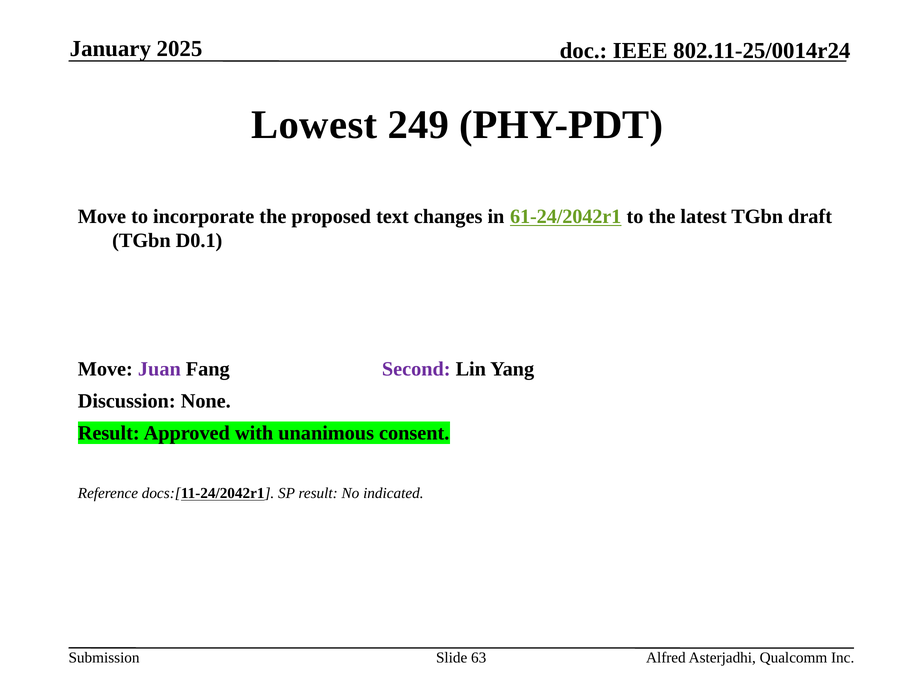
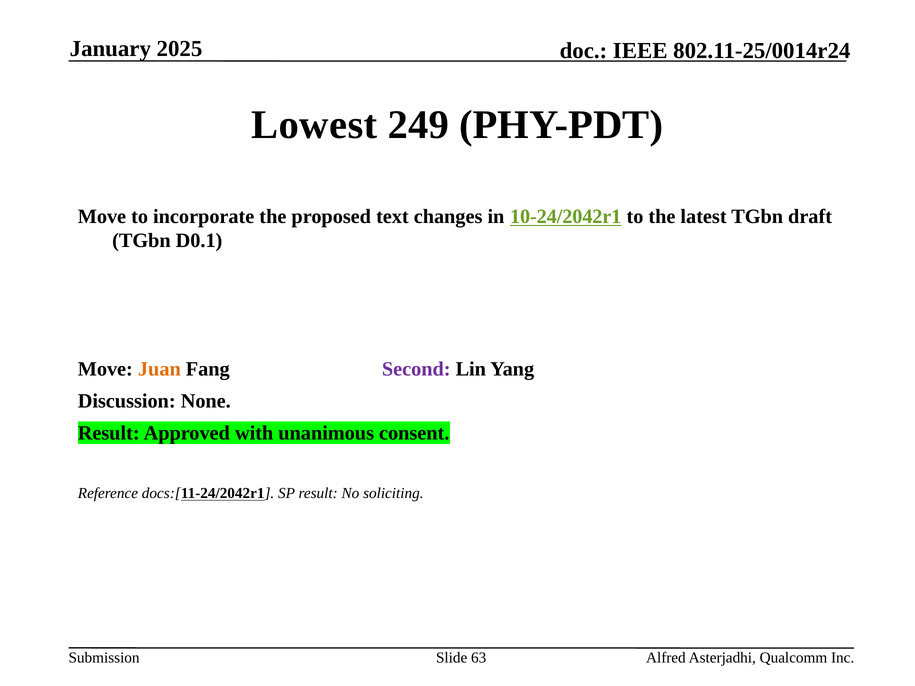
61-24/2042r1: 61-24/2042r1 -> 10-24/2042r1
Juan colour: purple -> orange
indicated: indicated -> soliciting
